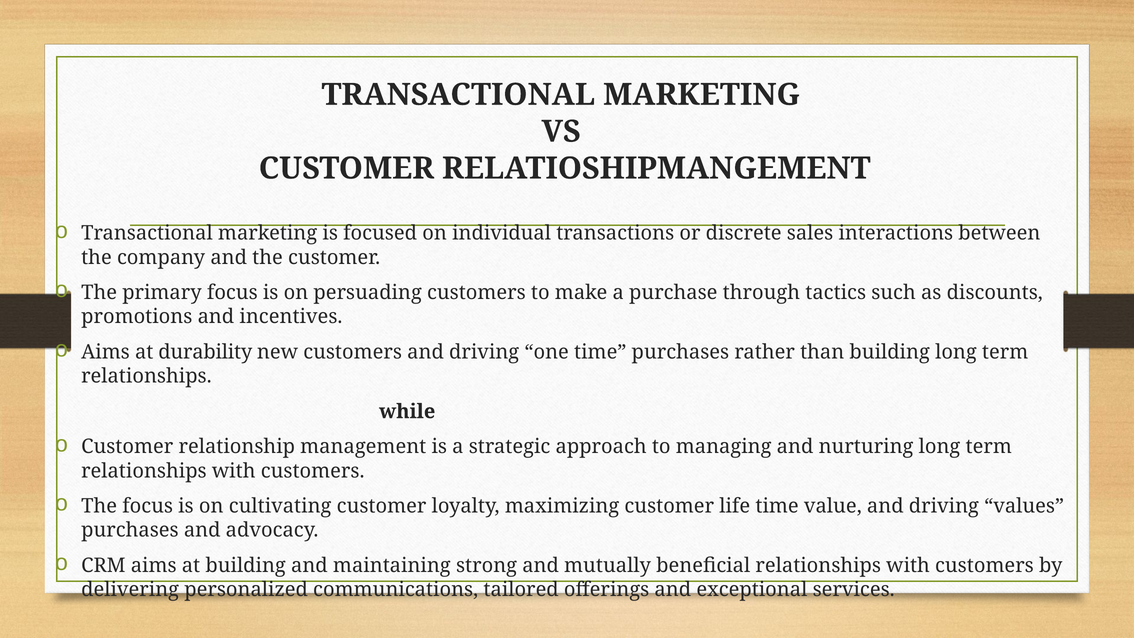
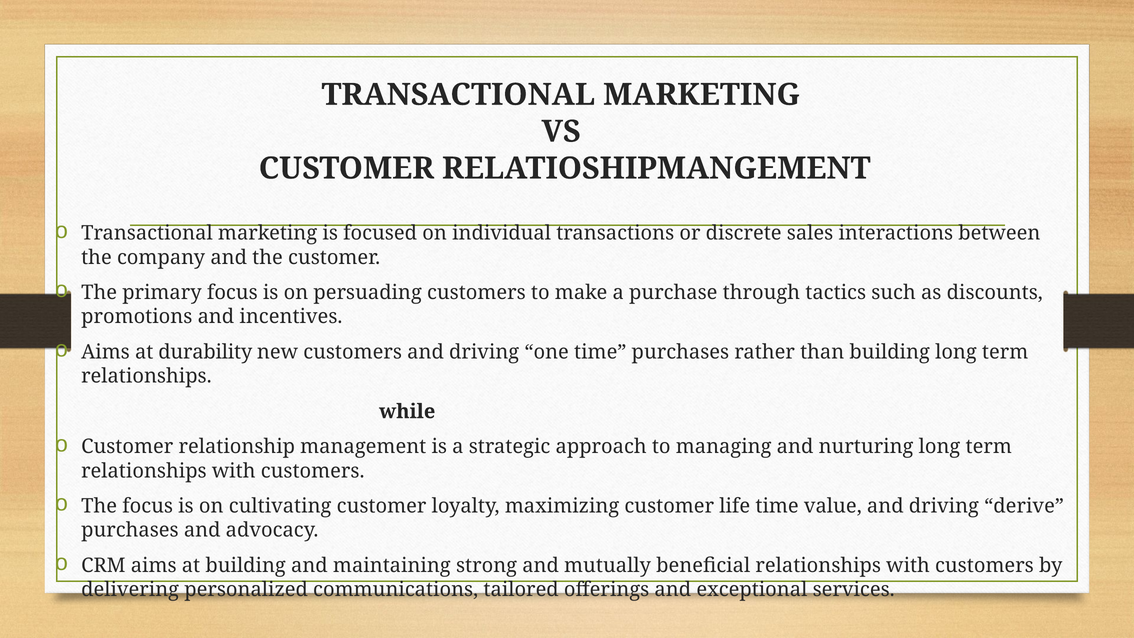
values: values -> derive
